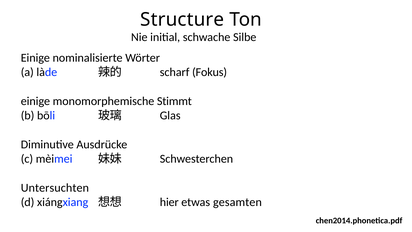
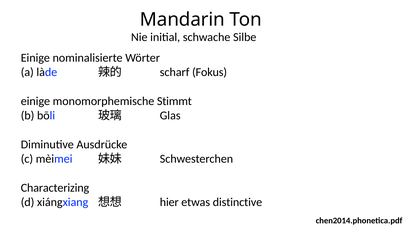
Structure: Structure -> Mandarin
Untersuchten: Untersuchten -> Characterizing
gesamten: gesamten -> distinctive
